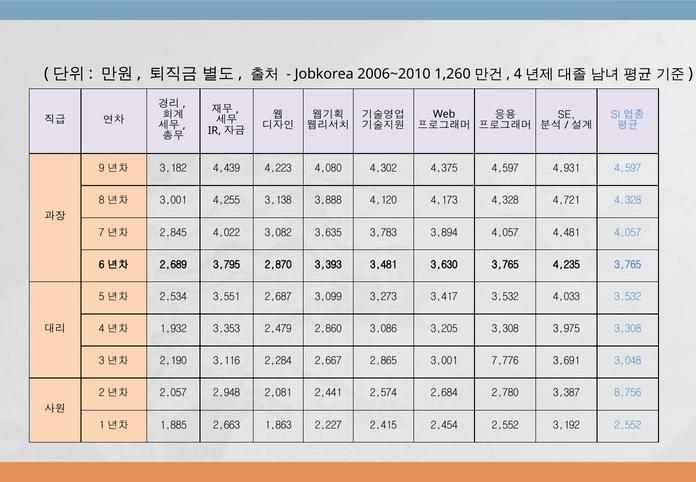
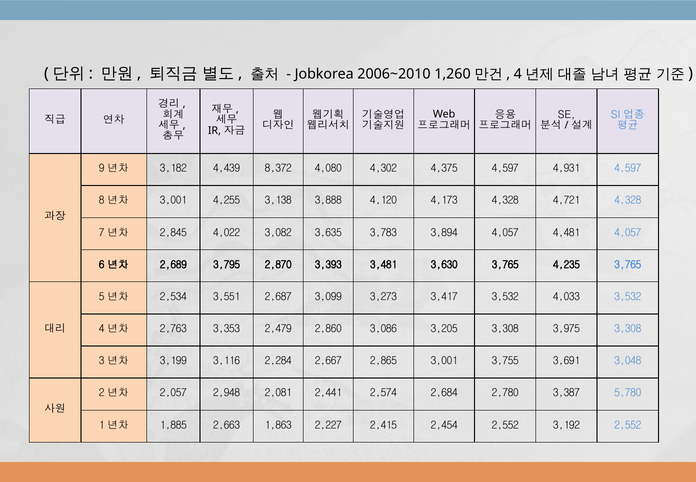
4,223: 4,223 -> 8,372
1,932: 1,932 -> 2,763
2,190: 2,190 -> 3,199
7,776: 7,776 -> 3,755
8,756: 8,756 -> 5,780
